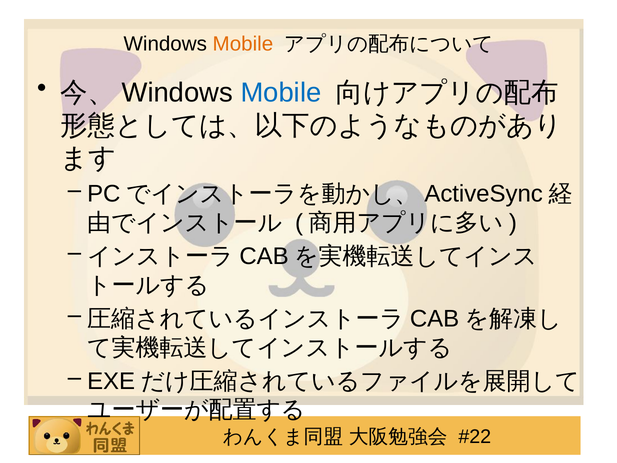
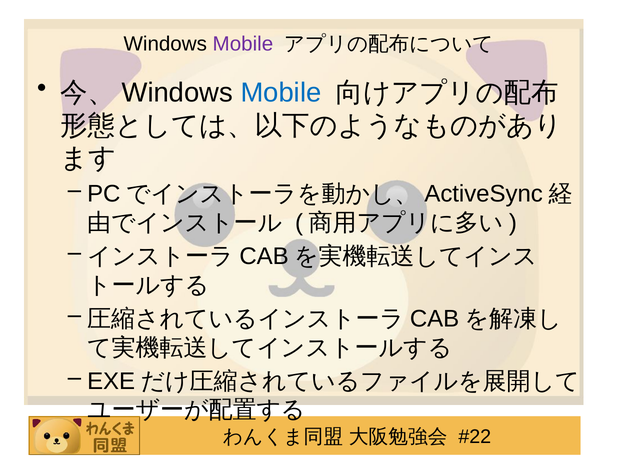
Mobile at (243, 44) colour: orange -> purple
